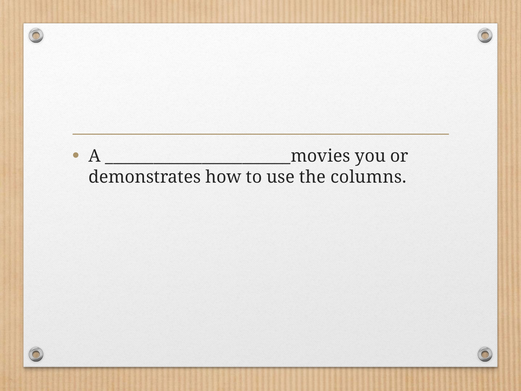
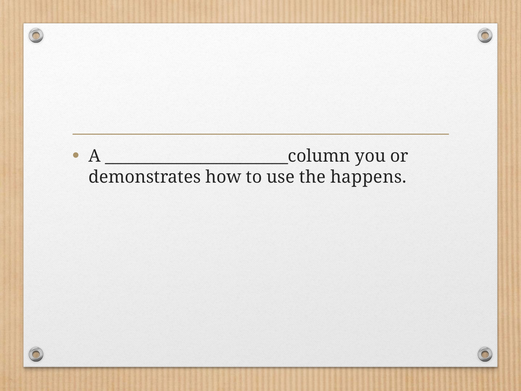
_______________________movies: _______________________movies -> _______________________column
columns: columns -> happens
